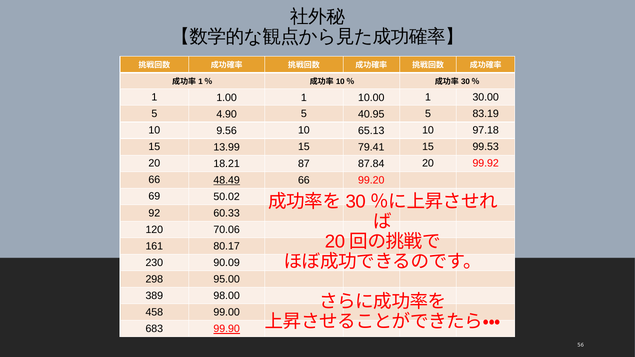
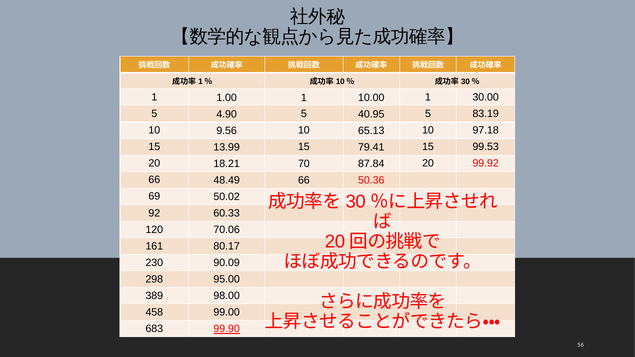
87: 87 -> 70
48.49 underline: present -> none
99.20: 99.20 -> 50.36
